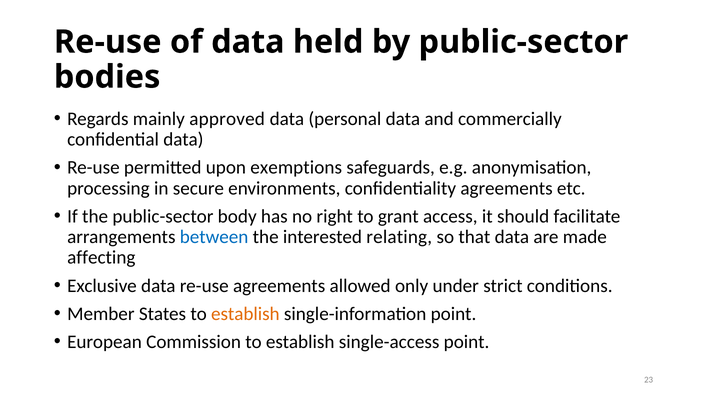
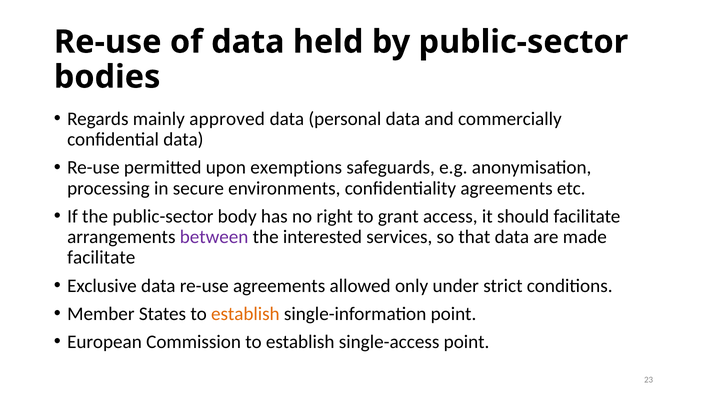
between colour: blue -> purple
relating: relating -> services
affecting at (101, 257): affecting -> facilitate
